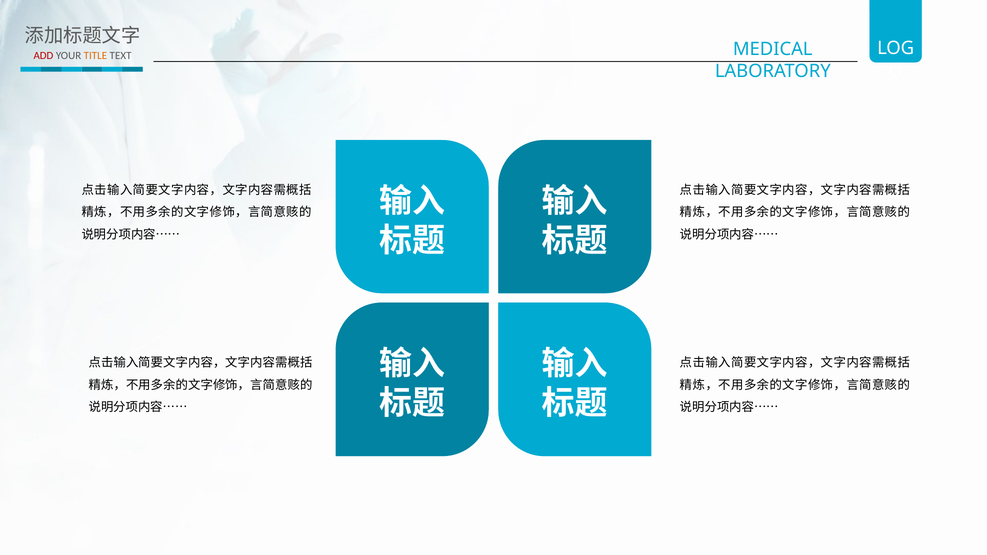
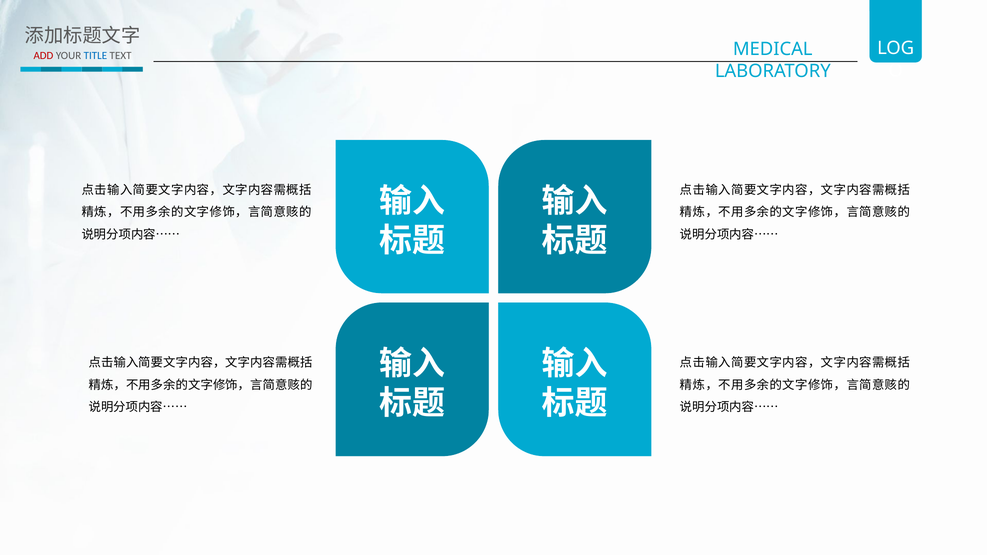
TITLE colour: orange -> blue
